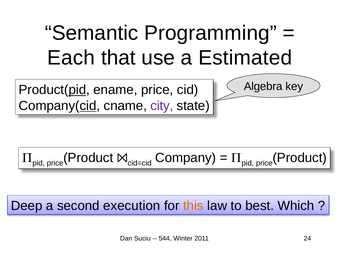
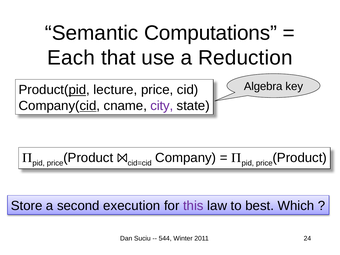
Programming: Programming -> Computations
Estimated: Estimated -> Reduction
ename: ename -> lecture
Deep: Deep -> Store
this colour: orange -> purple
